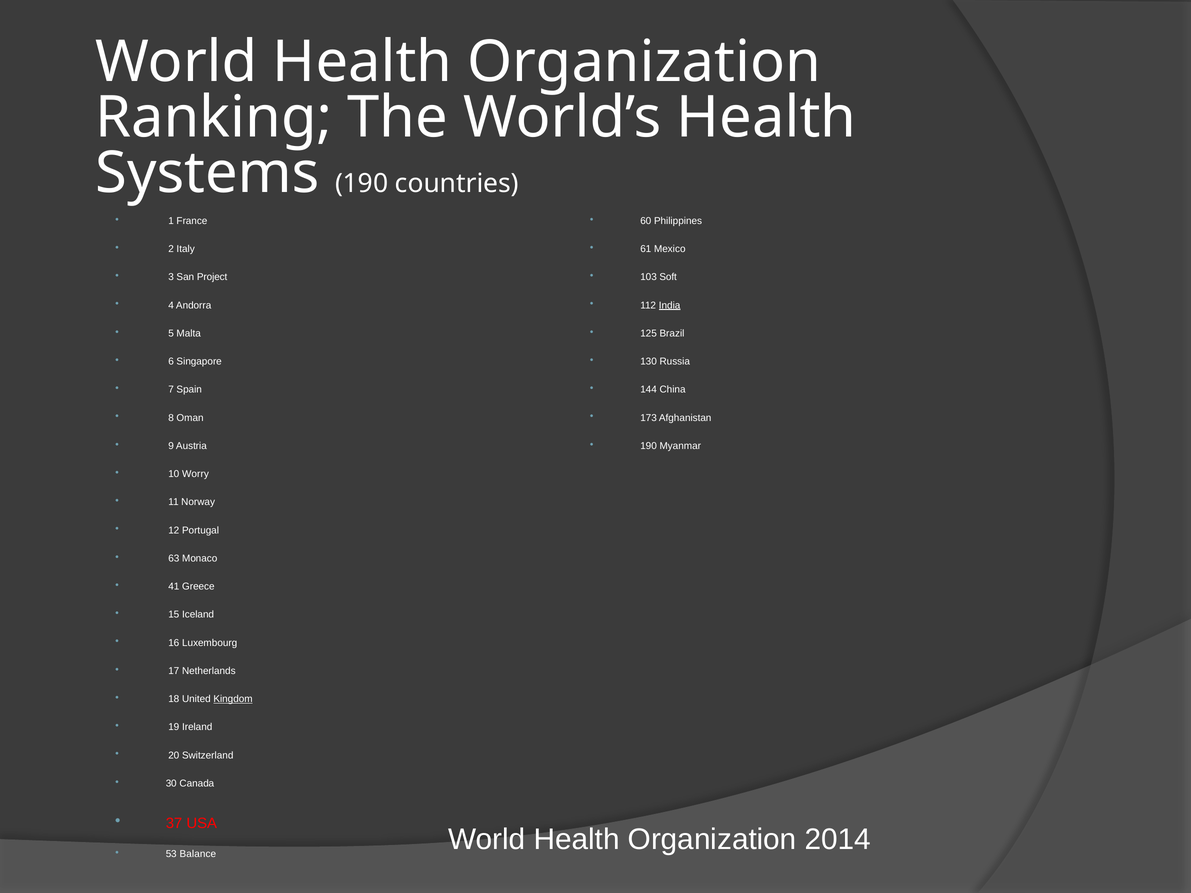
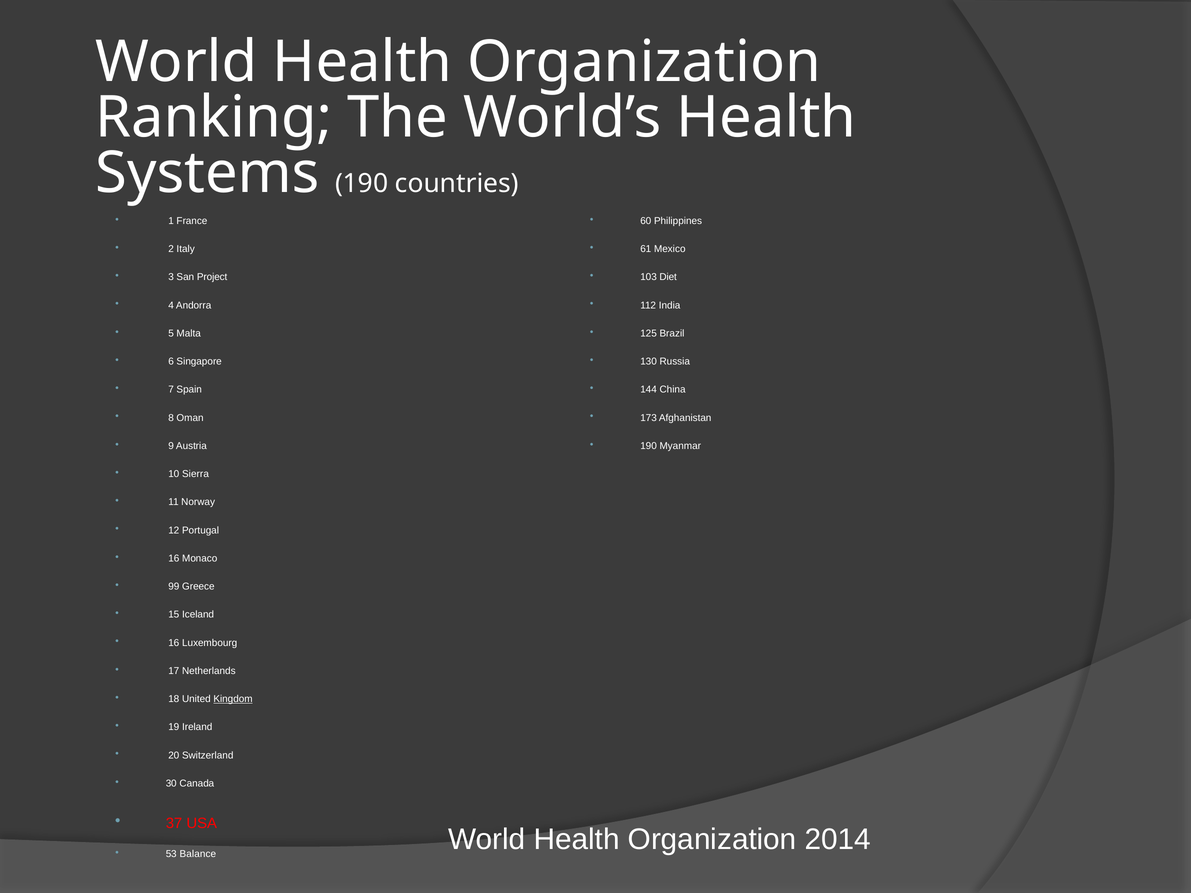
Soft: Soft -> Diet
India underline: present -> none
Worry: Worry -> Sierra
63 at (174, 559): 63 -> 16
41: 41 -> 99
